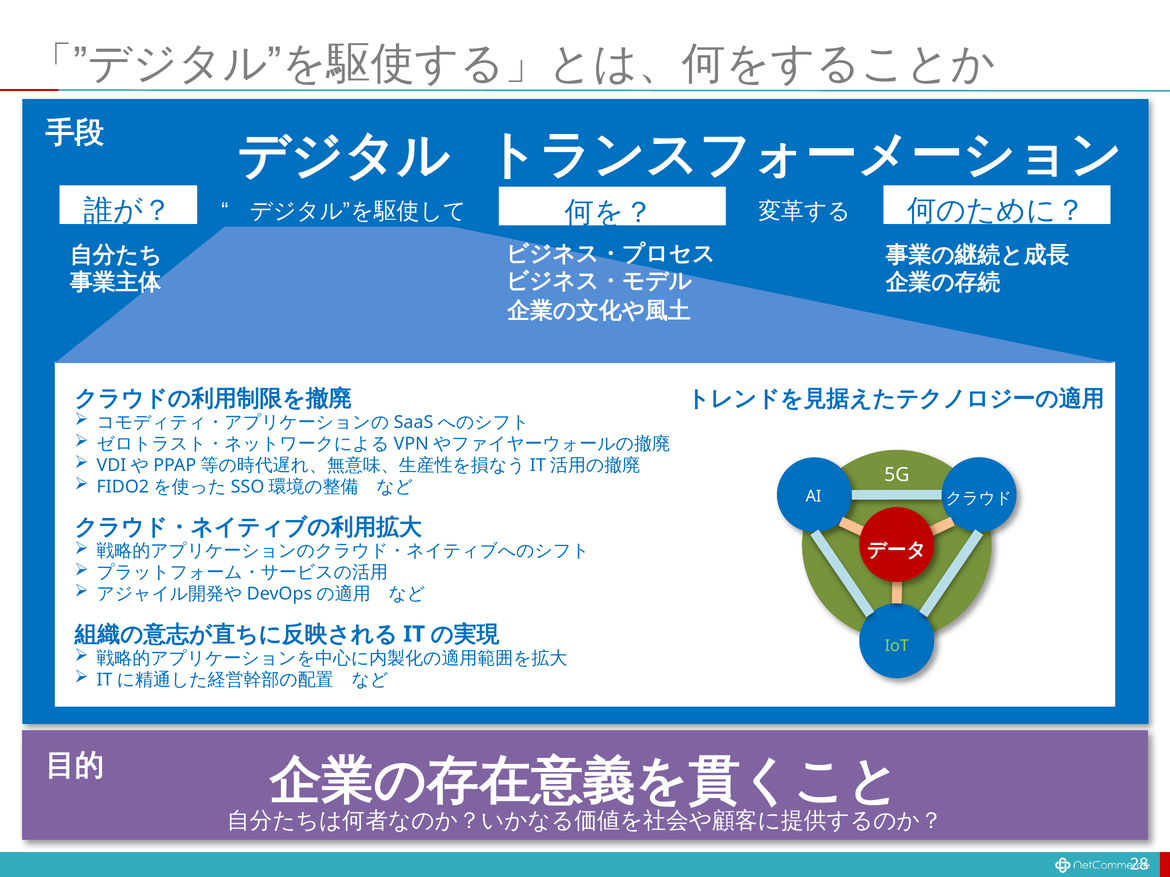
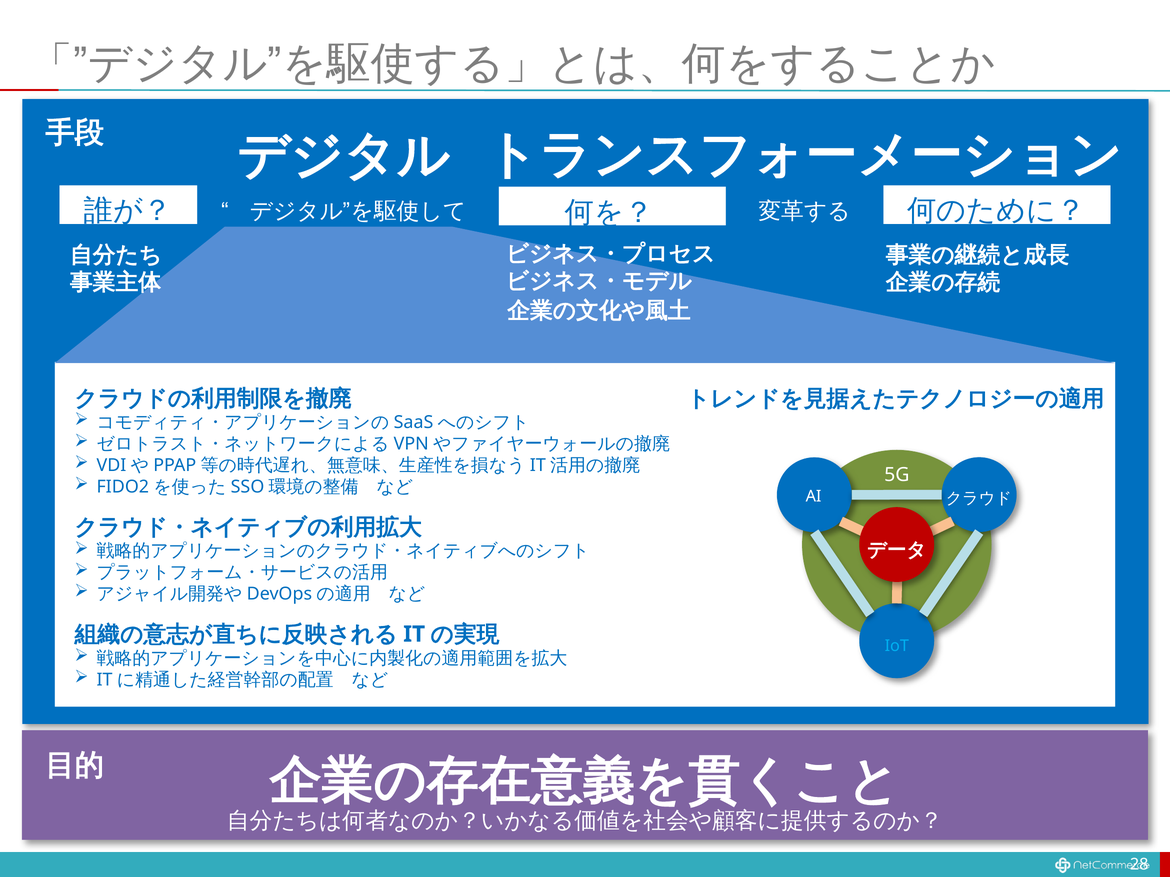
IoT colour: light green -> light blue
